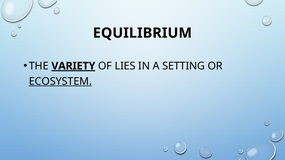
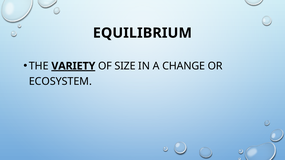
LIES: LIES -> SIZE
SETTING: SETTING -> CHANGE
ECOSYSTEM underline: present -> none
